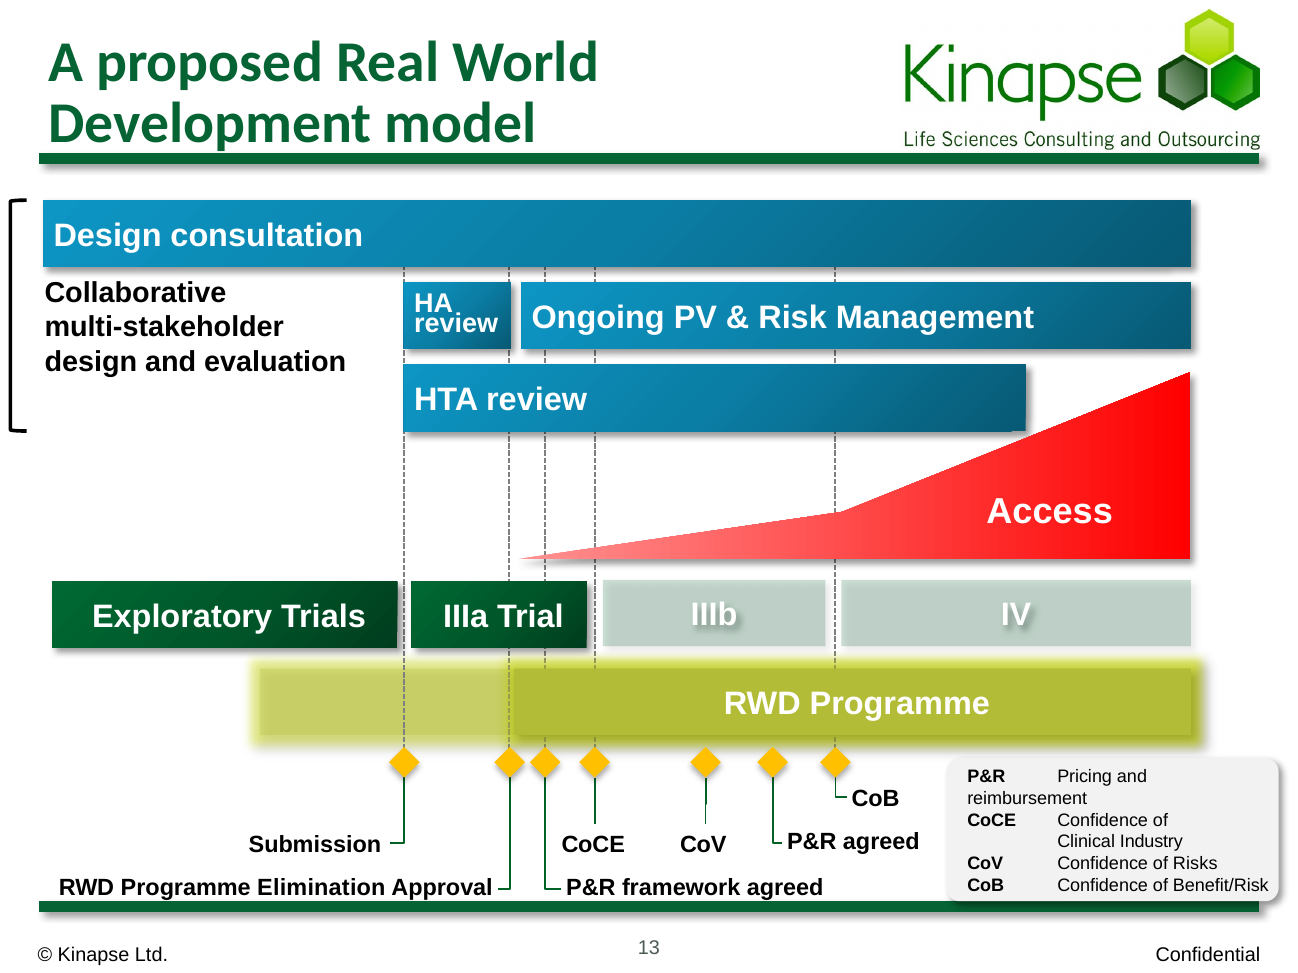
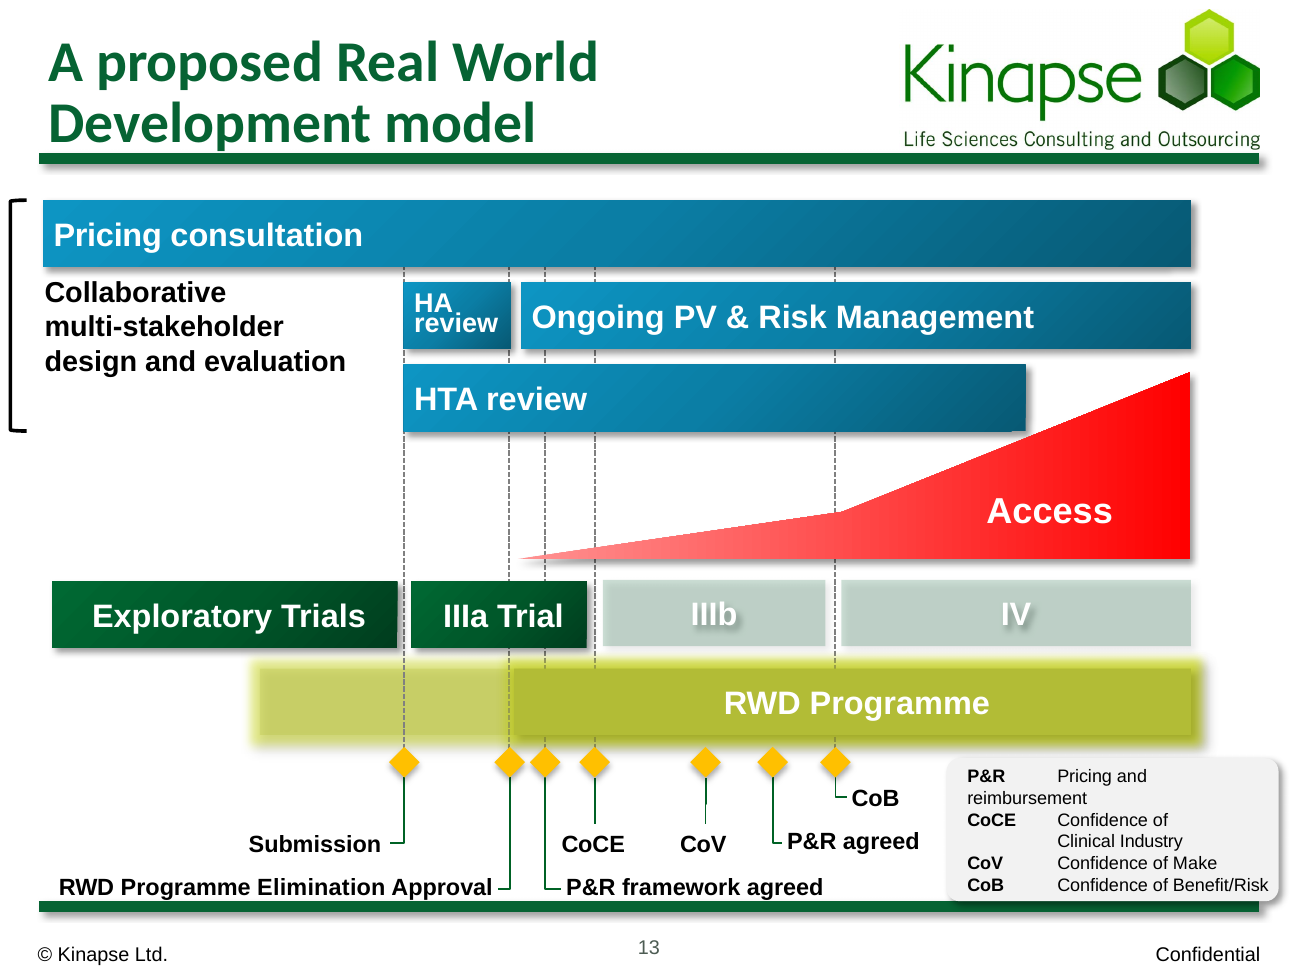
Design at (108, 236): Design -> Pricing
Risks: Risks -> Make
